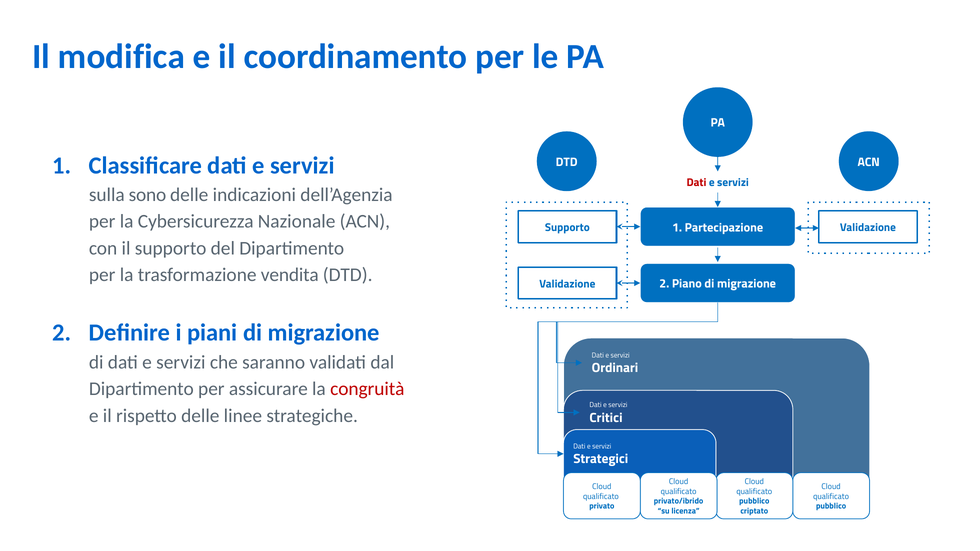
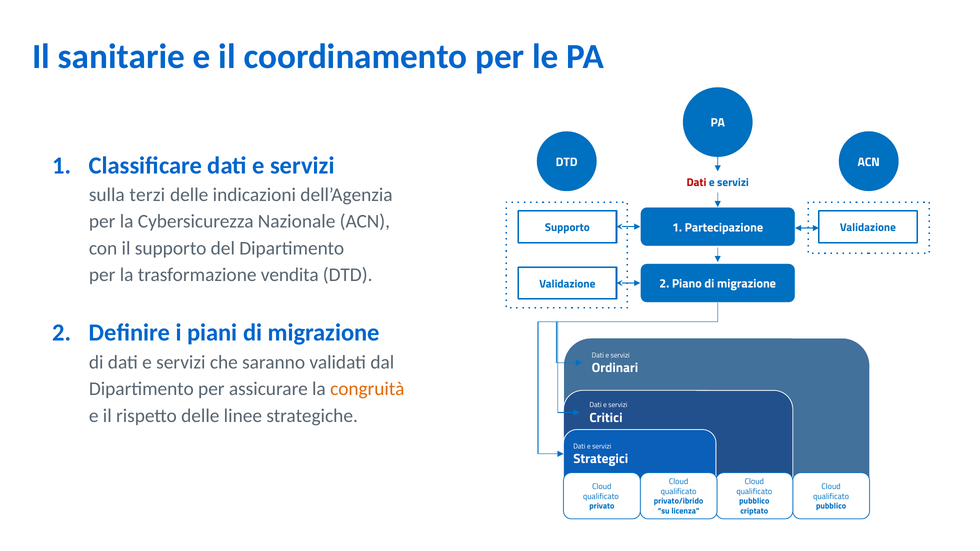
modifica: modifica -> sanitarie
sono: sono -> terzi
congruità colour: red -> orange
